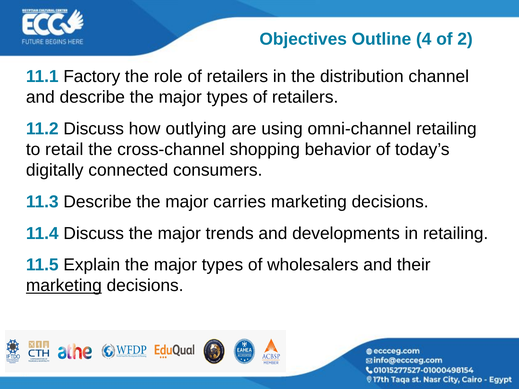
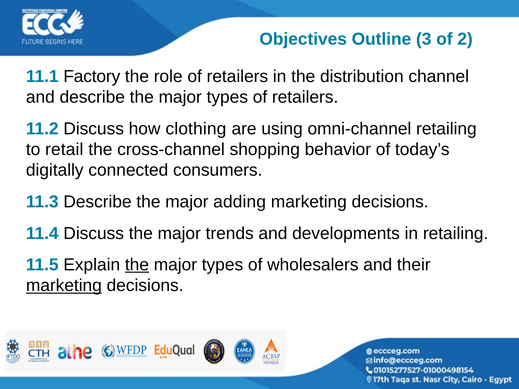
4: 4 -> 3
outlying: outlying -> clothing
carries: carries -> adding
the at (137, 265) underline: none -> present
